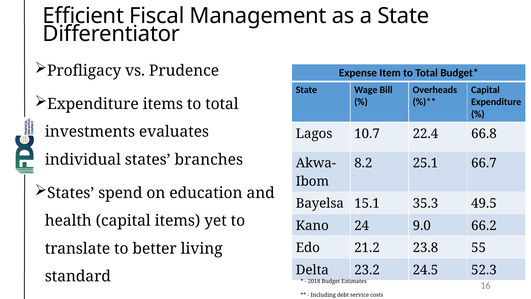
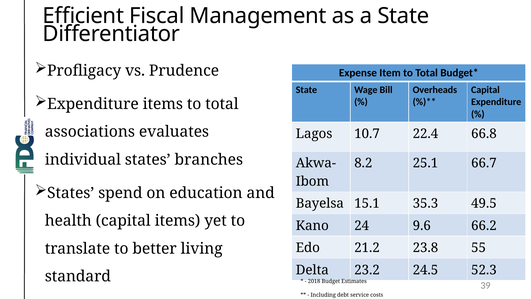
investments: investments -> associations
9.0: 9.0 -> 9.6
16: 16 -> 39
